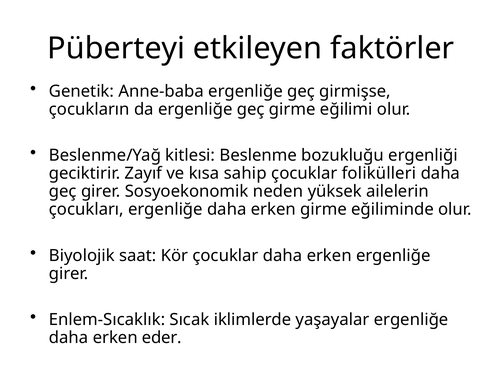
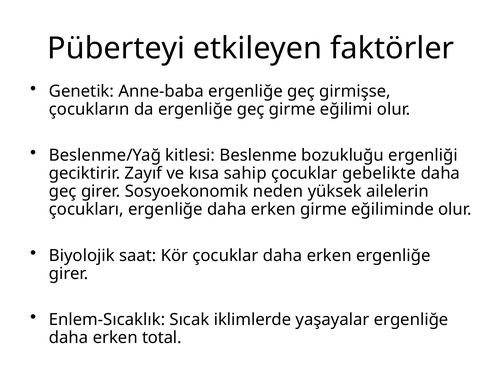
folikülleri: folikülleri -> gebelikte
eder: eder -> total
